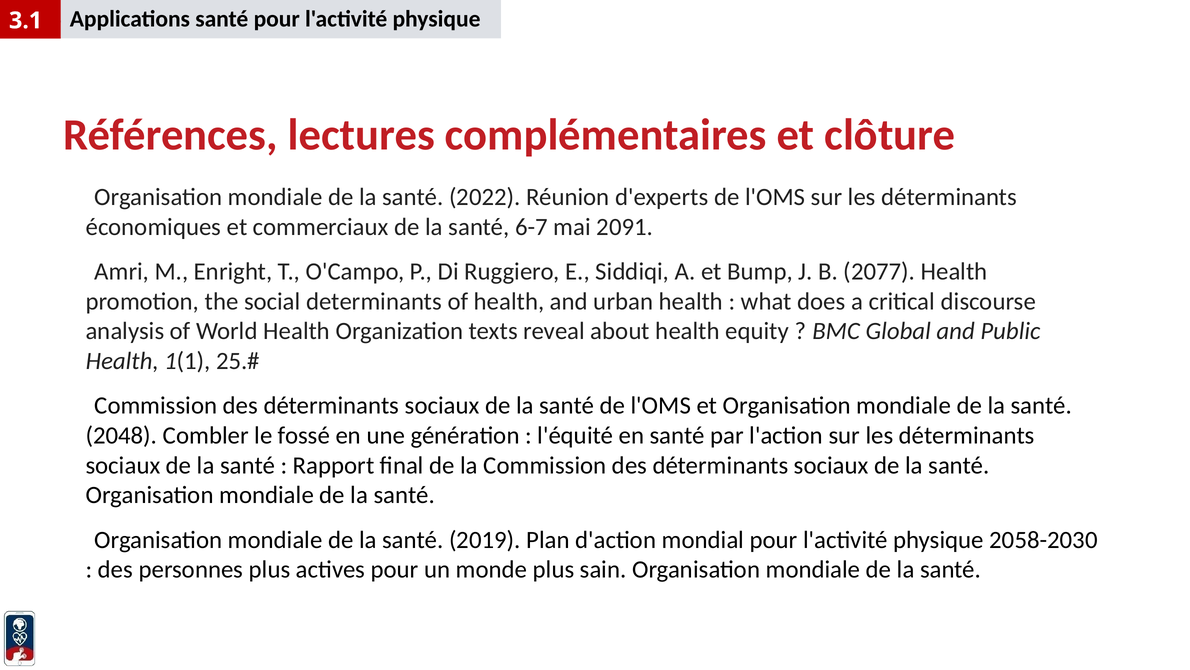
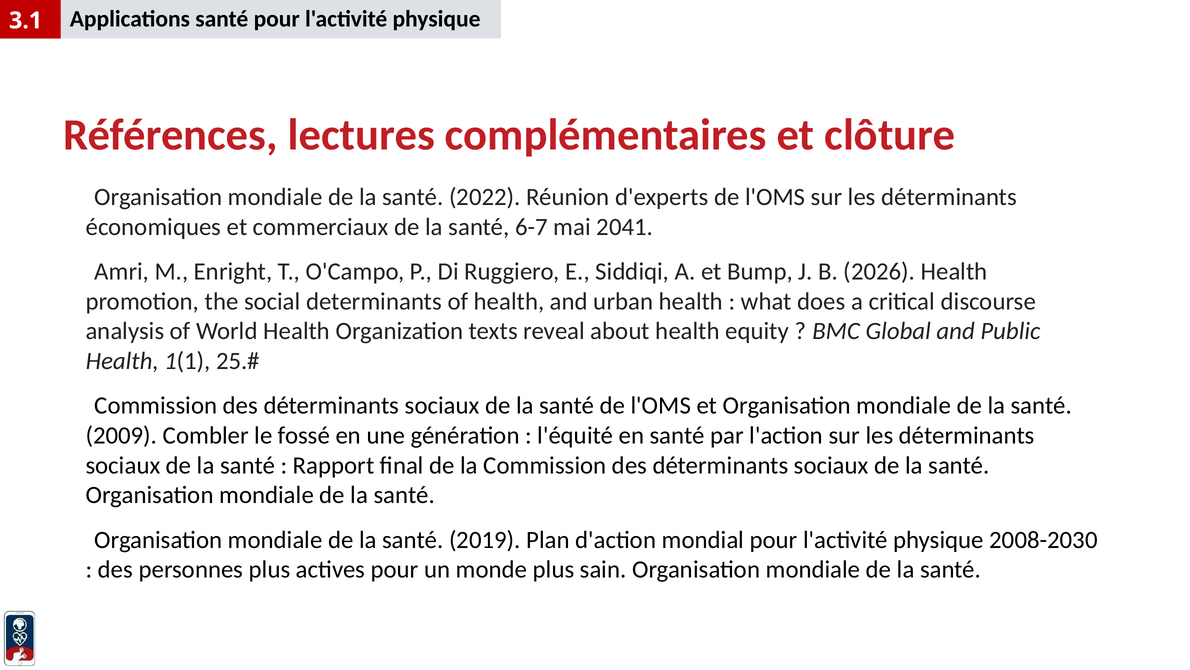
2091: 2091 -> 2041
2077: 2077 -> 2026
2048: 2048 -> 2009
2058-2030: 2058-2030 -> 2008-2030
